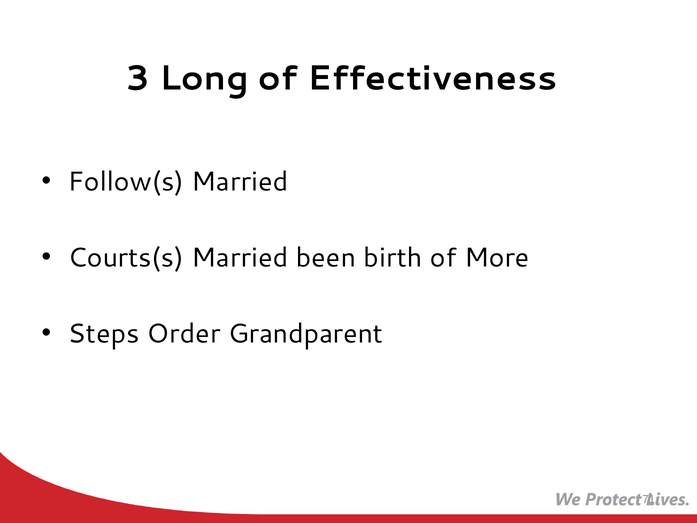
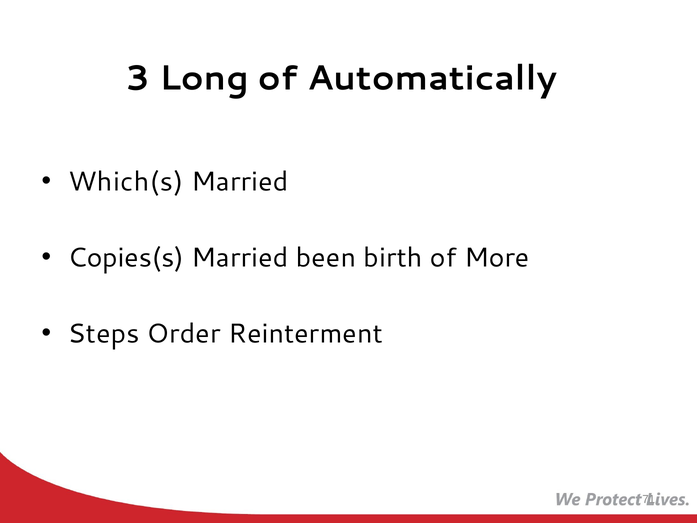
Effectiveness: Effectiveness -> Automatically
Follow(s: Follow(s -> Which(s
Courts(s: Courts(s -> Copies(s
Grandparent: Grandparent -> Reinterment
